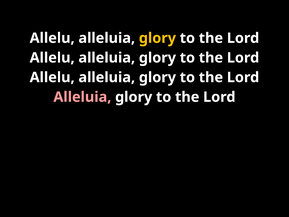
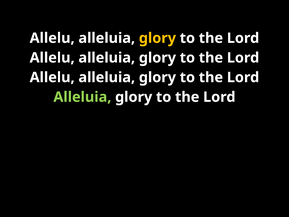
Alleluia at (82, 97) colour: pink -> light green
